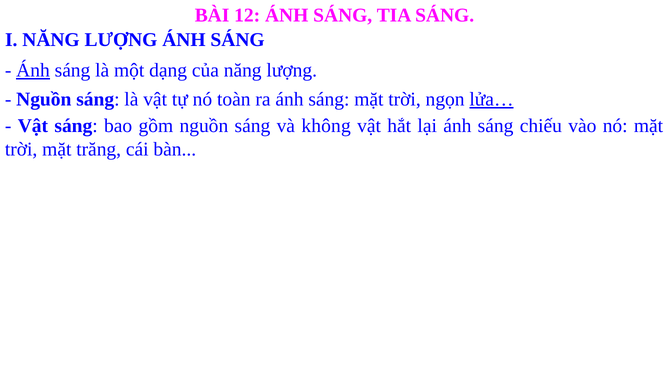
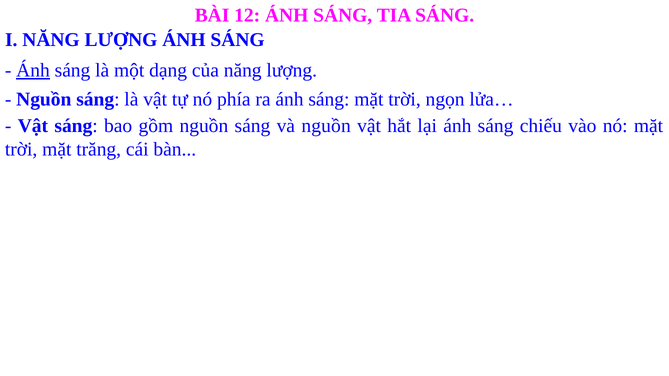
toàn: toàn -> phía
lửa… underline: present -> none
và không: không -> nguồn
